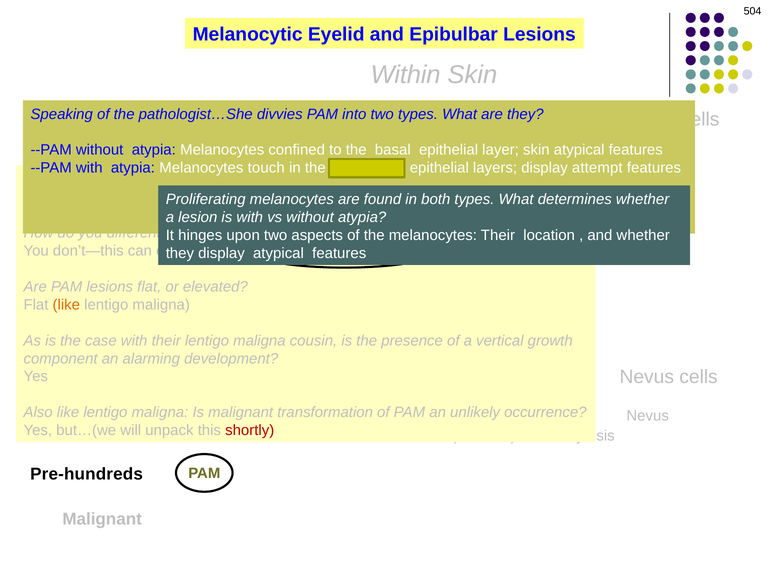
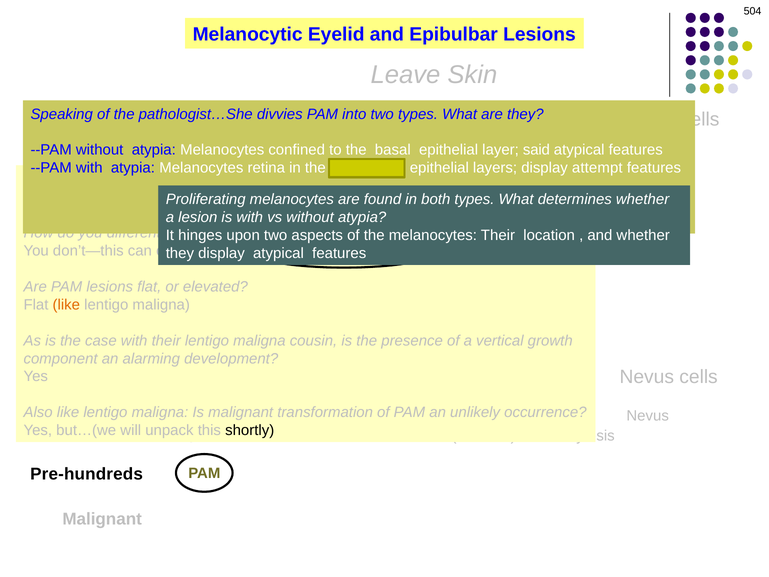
Within: Within -> Leave
layer skin: skin -> said
touch: touch -> retina
shortly colour: red -> black
